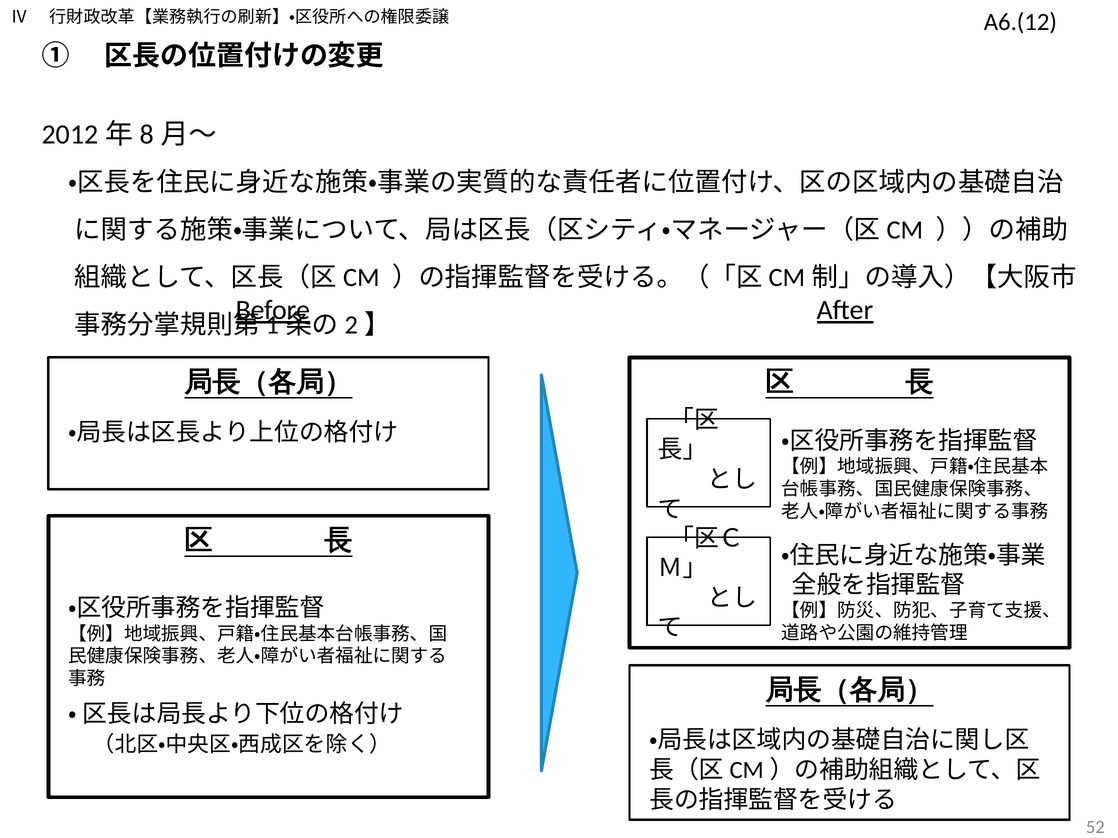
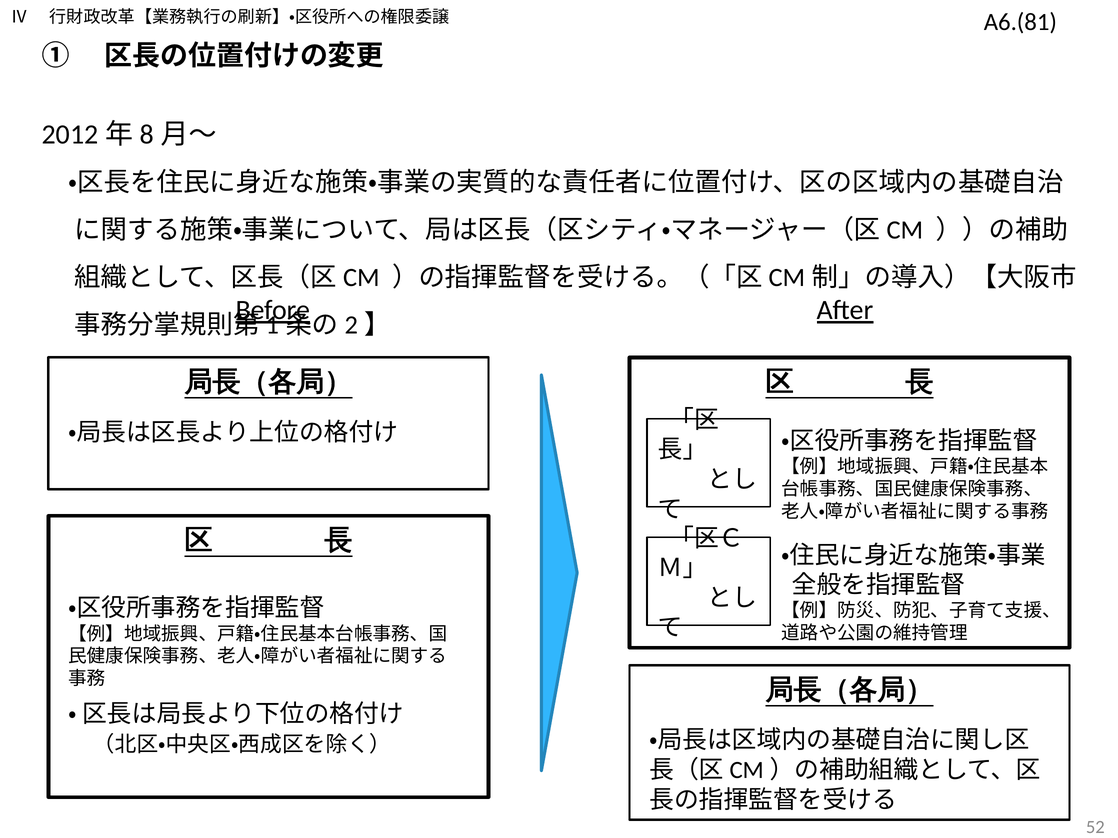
A6.(12: A6.(12 -> A6.(81
